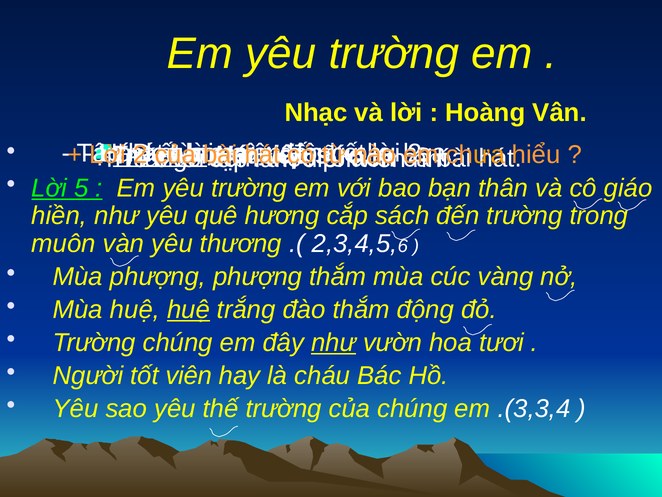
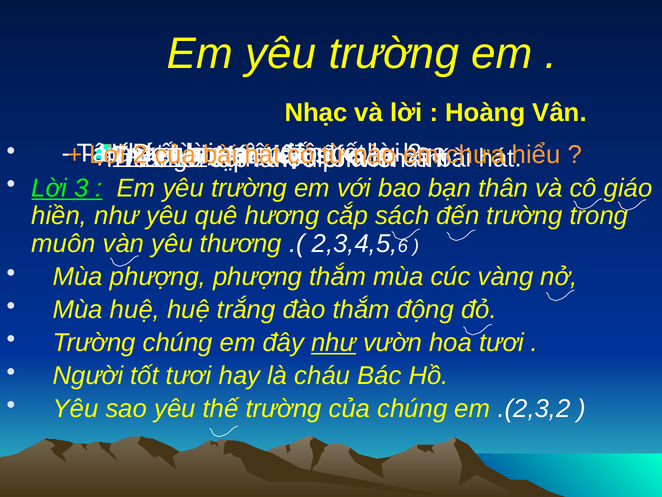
5: 5 -> 3
huệ at (189, 310) underline: present -> none
tốt viên: viên -> tươi
.(3,3,4: .(3,3,4 -> .(2,3,2
